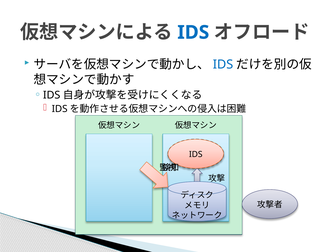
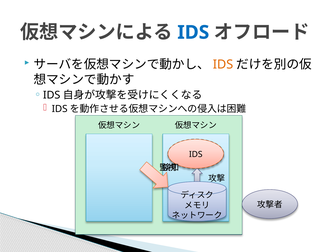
IDS at (223, 65) colour: blue -> orange
